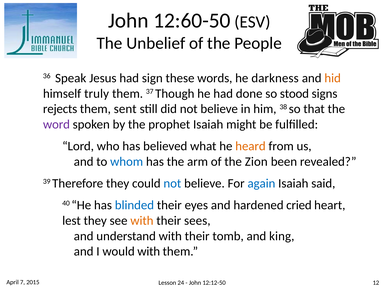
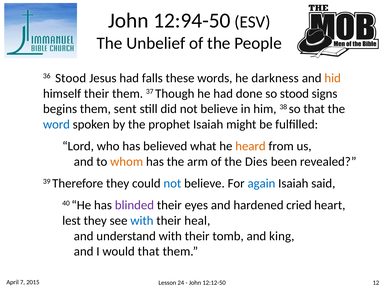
12:60-50: 12:60-50 -> 12:94-50
36 Speak: Speak -> Stood
sign: sign -> falls
himself truly: truly -> their
rejects: rejects -> begins
word colour: purple -> blue
whom colour: blue -> orange
Zion: Zion -> Dies
blinded colour: blue -> purple
with at (142, 220) colour: orange -> blue
sees: sees -> heal
would with: with -> that
